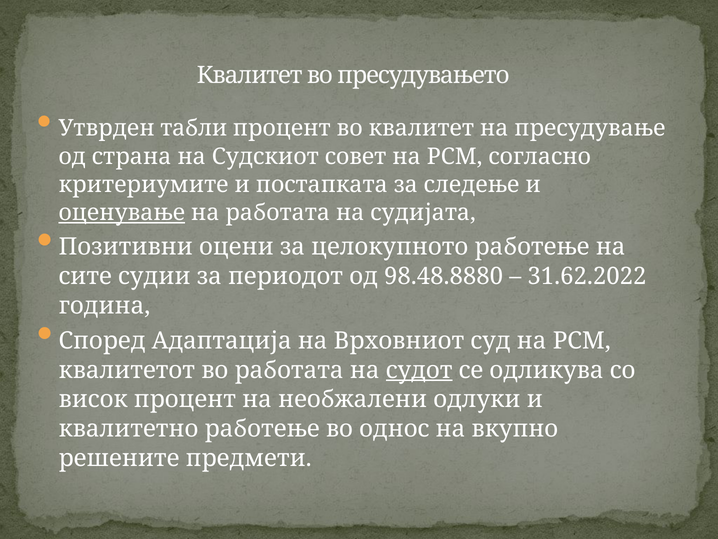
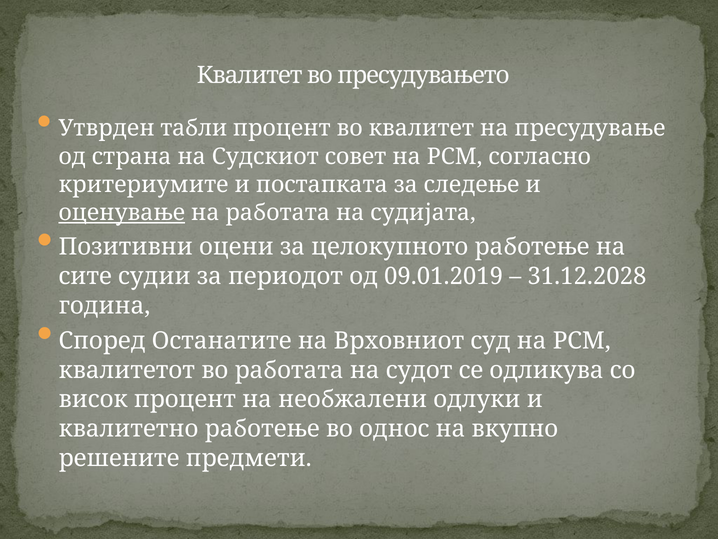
98.48.8880: 98.48.8880 -> 09.01.2019
31.62.2022: 31.62.2022 -> 31.12.2028
Адаптација: Адаптација -> Останатите
судот underline: present -> none
